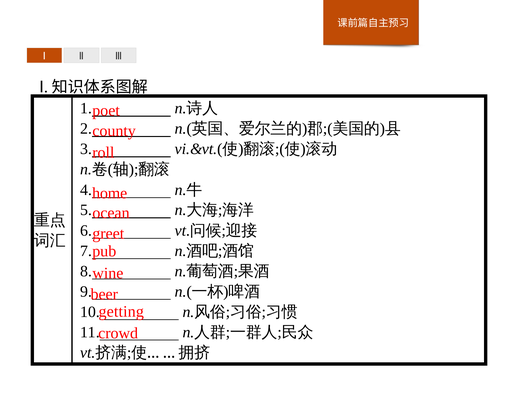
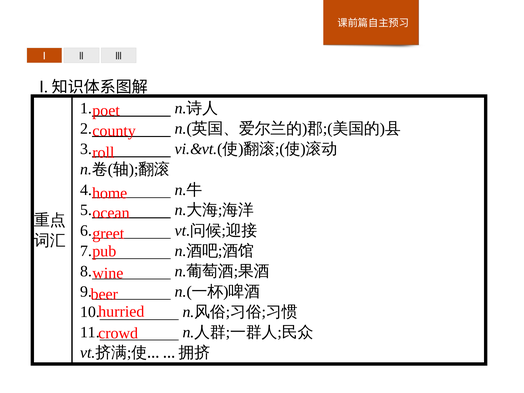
getting: getting -> hurried
